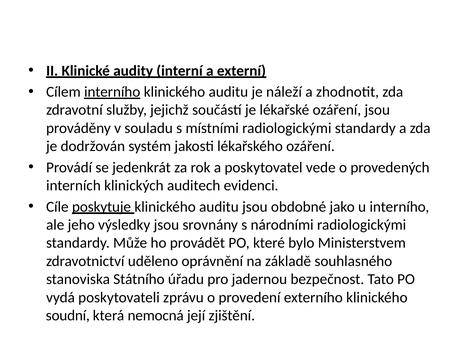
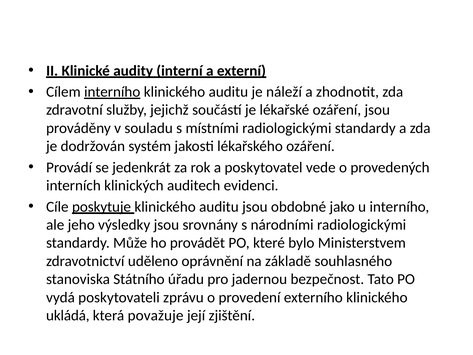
soudní: soudní -> ukládá
nemocná: nemocná -> považuje
